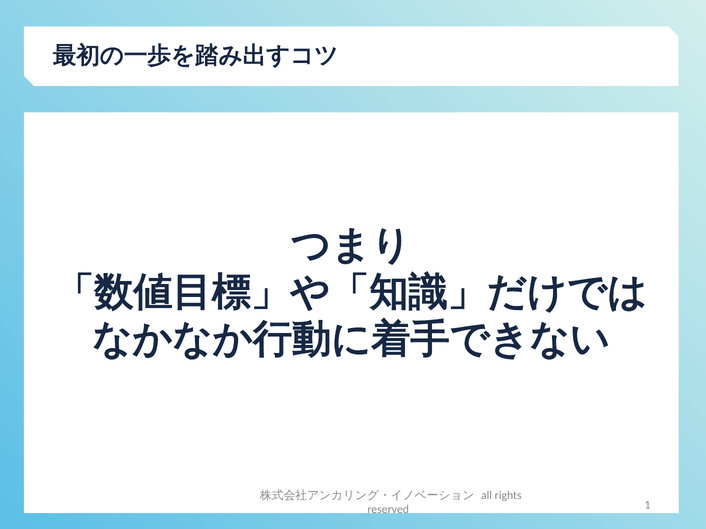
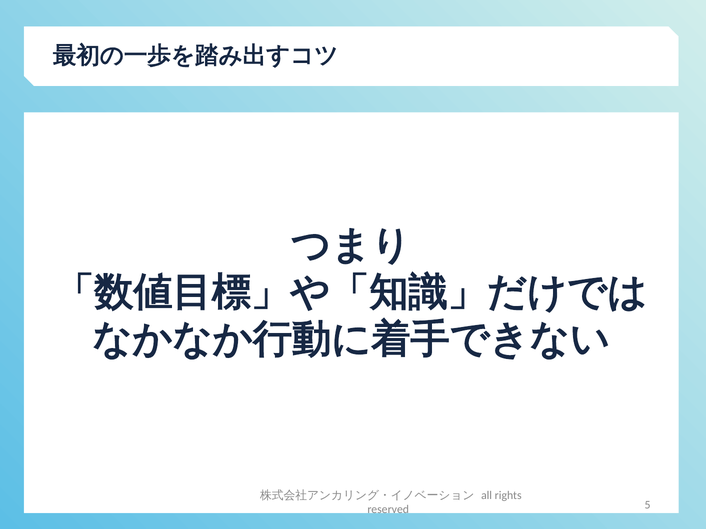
1: 1 -> 5
